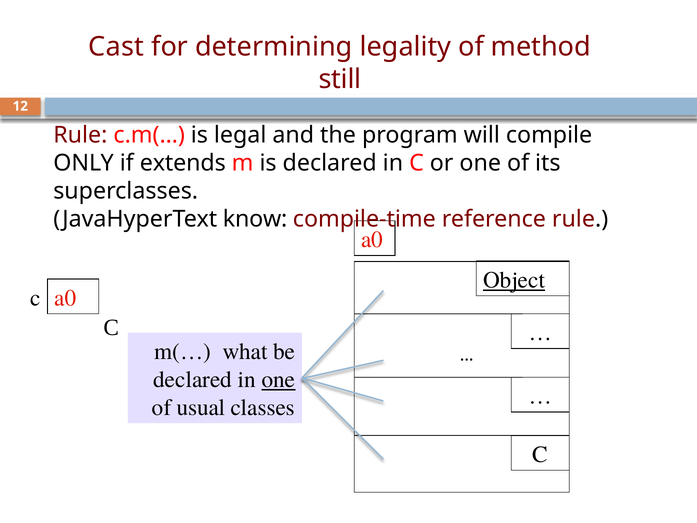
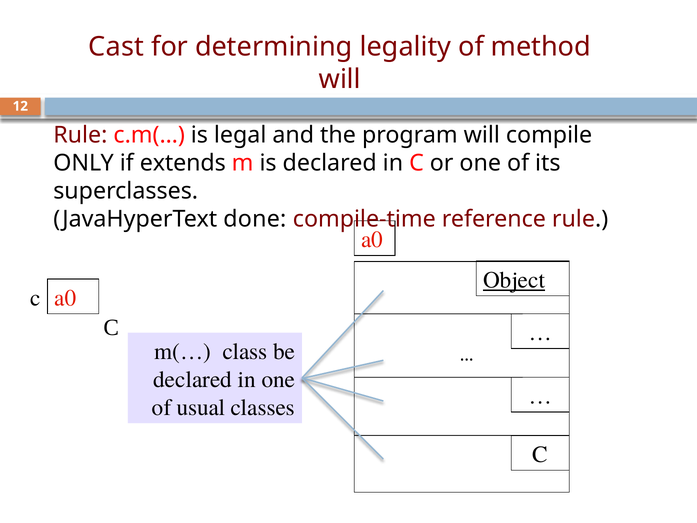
still at (340, 79): still -> will
know: know -> done
what: what -> class
one at (278, 379) underline: present -> none
